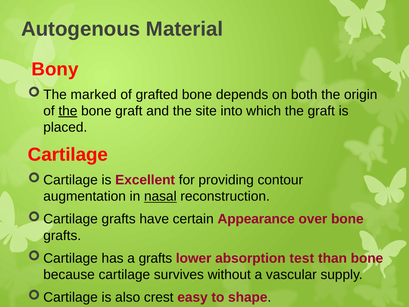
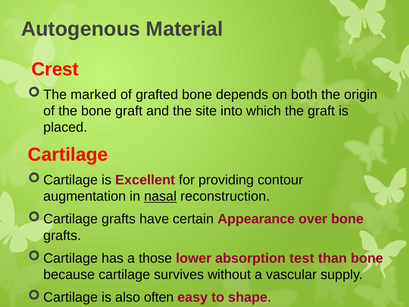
Bony: Bony -> Crest
the at (68, 111) underline: present -> none
a grafts: grafts -> those
crest: crest -> often
